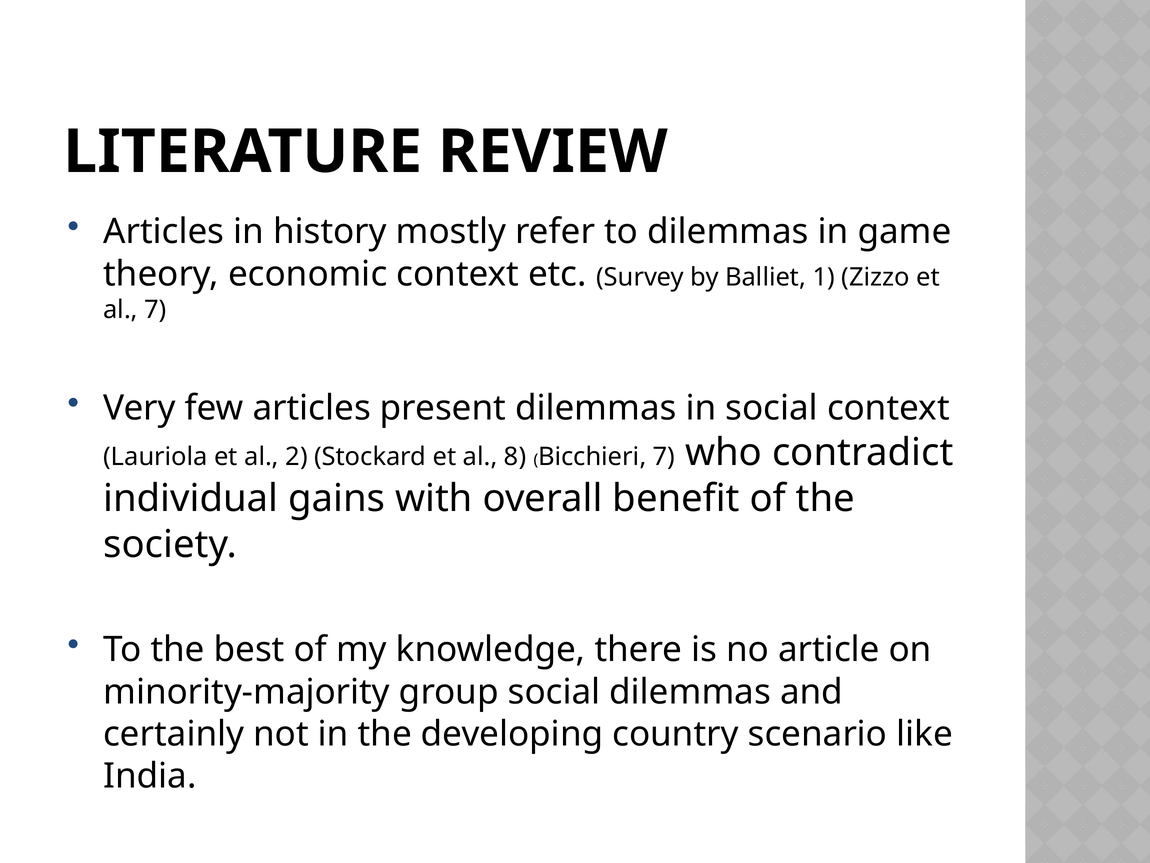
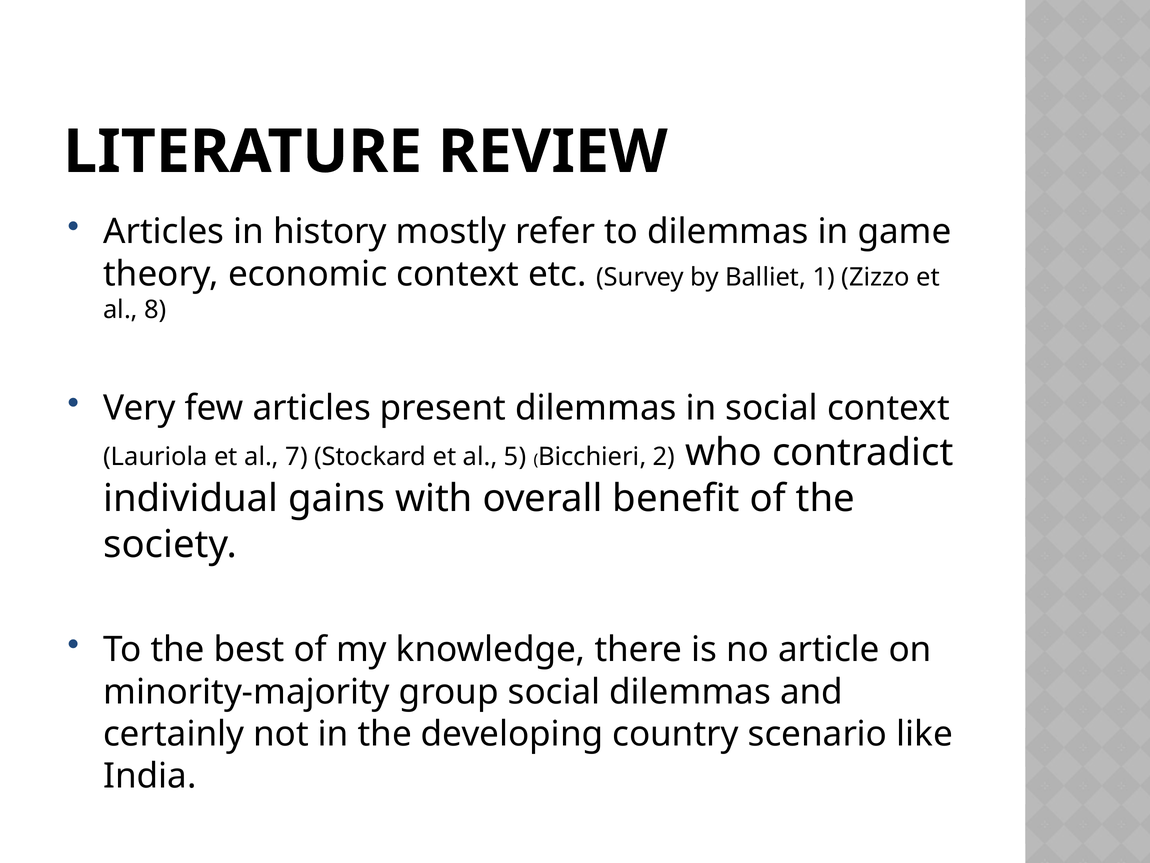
al 7: 7 -> 8
2: 2 -> 7
8: 8 -> 5
Bicchieri 7: 7 -> 2
